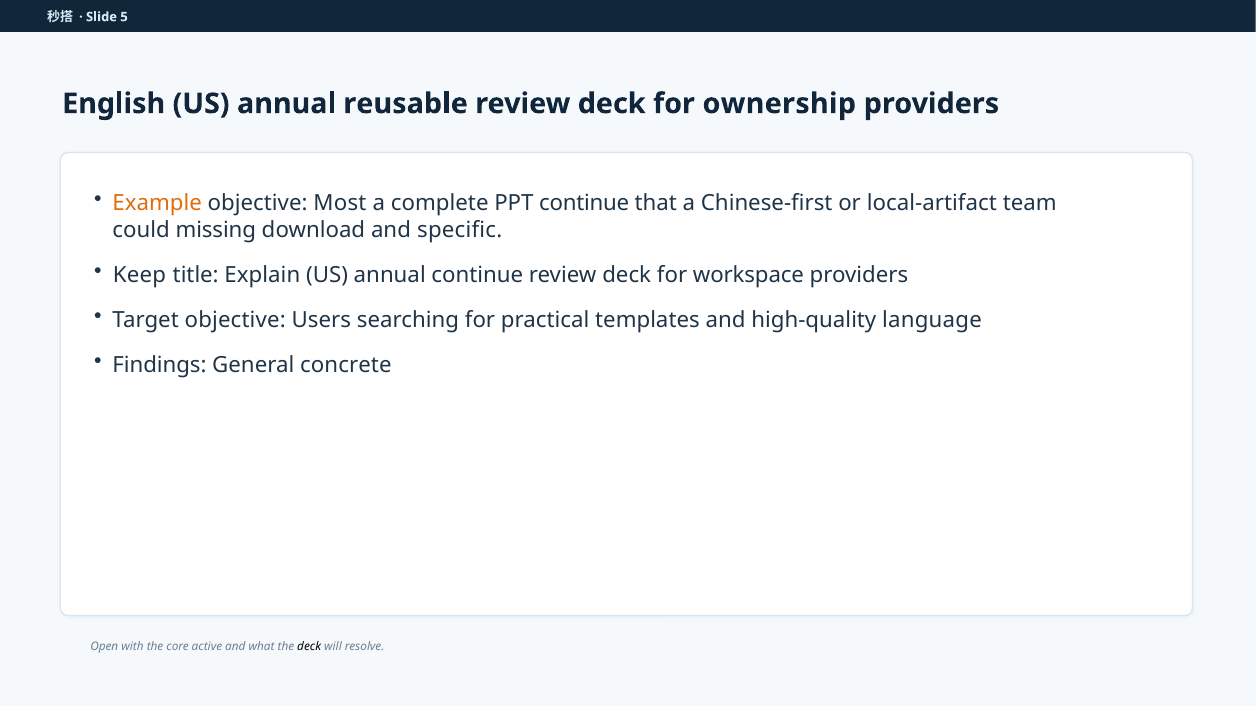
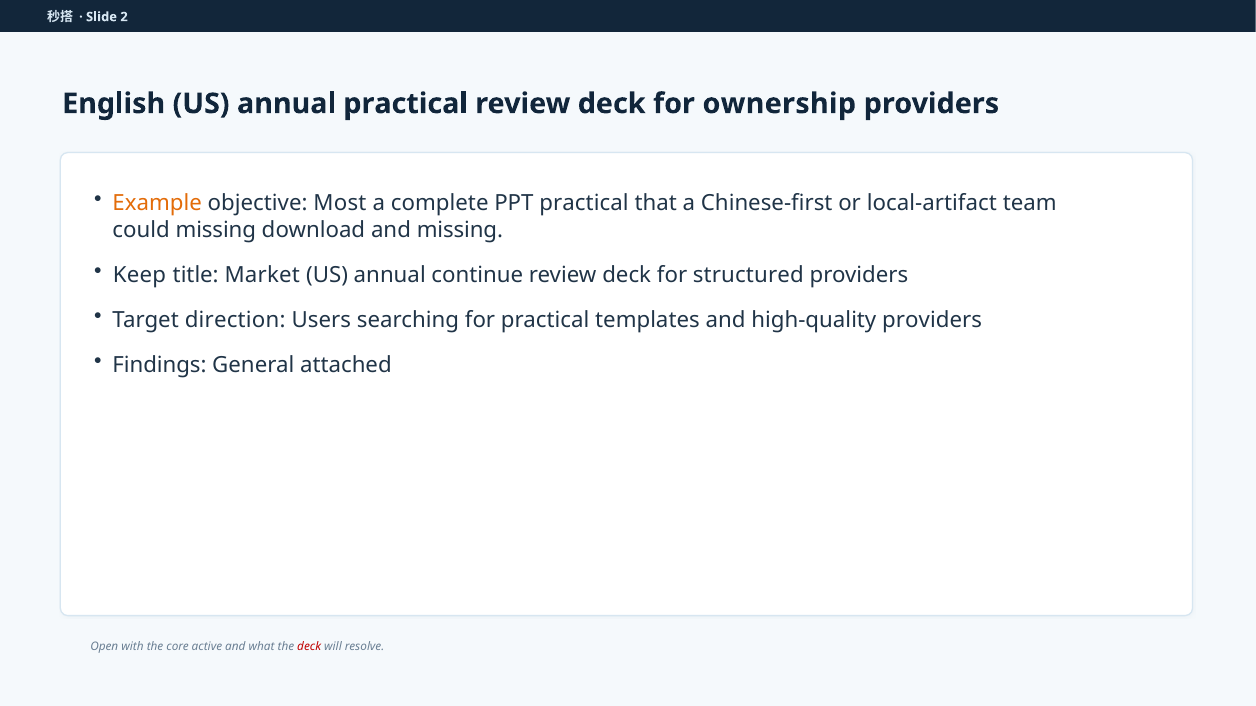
5: 5 -> 2
annual reusable: reusable -> practical
PPT continue: continue -> practical
and specific: specific -> missing
Explain: Explain -> Market
workspace: workspace -> structured
Target objective: objective -> direction
high-quality language: language -> providers
concrete: concrete -> attached
deck at (309, 647) colour: black -> red
